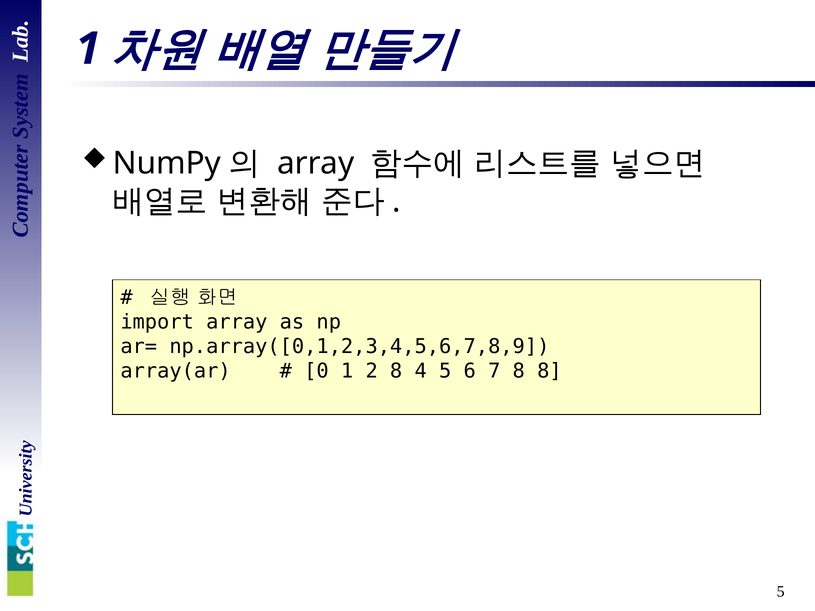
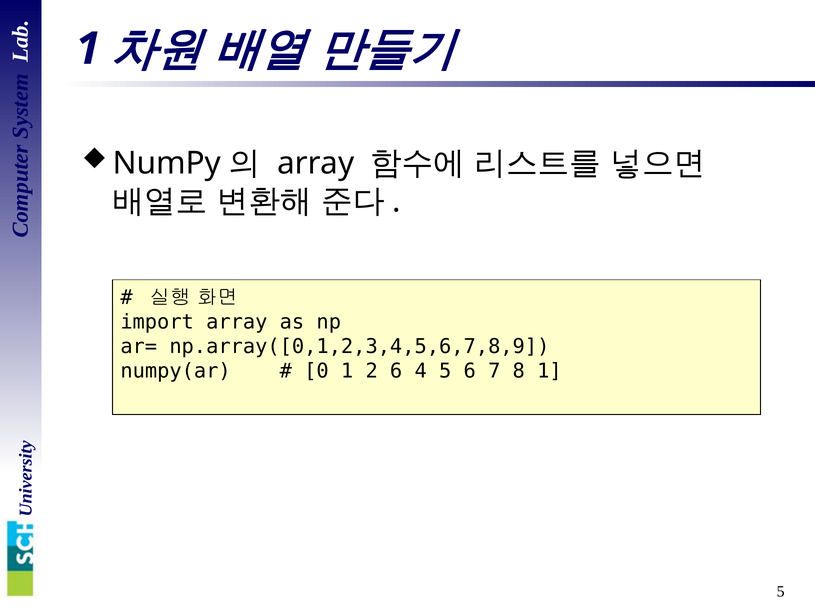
array(ar: array(ar -> numpy(ar
2 8: 8 -> 6
8 8: 8 -> 1
